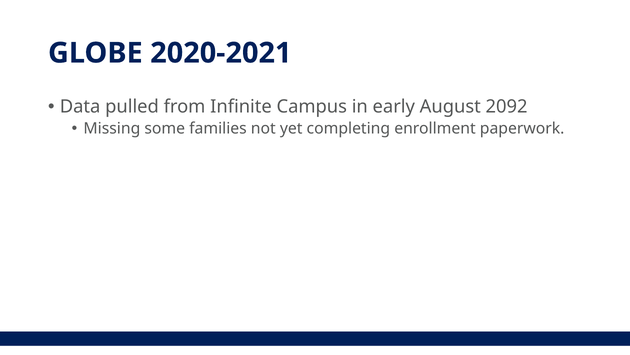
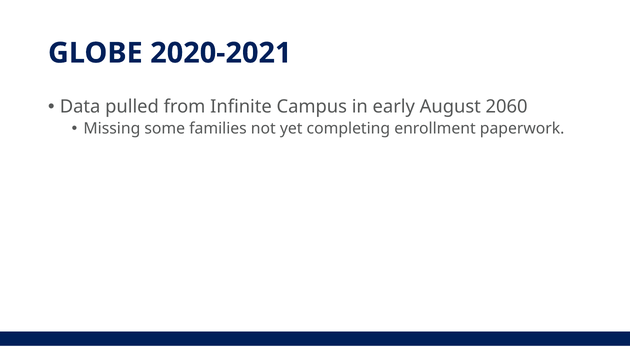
2092: 2092 -> 2060
